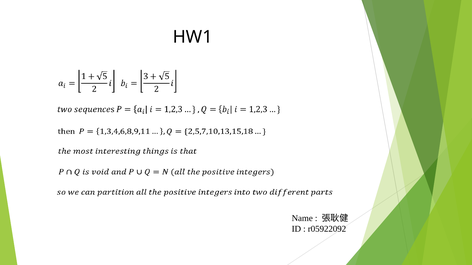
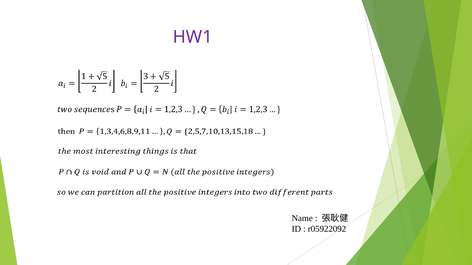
HW1 colour: black -> purple
